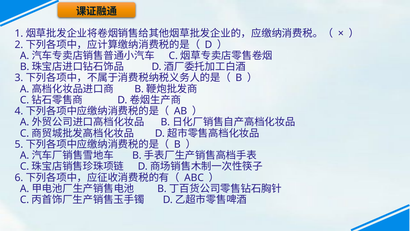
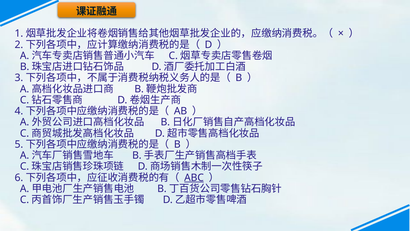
ABC underline: none -> present
